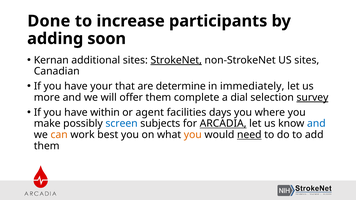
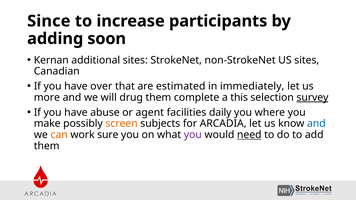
Done: Done -> Since
StrokeNet underline: present -> none
your: your -> over
determine: determine -> estimated
offer: offer -> drug
dial: dial -> this
within: within -> abuse
days: days -> daily
screen colour: blue -> orange
ARCADIA underline: present -> none
best: best -> sure
you at (193, 135) colour: orange -> purple
